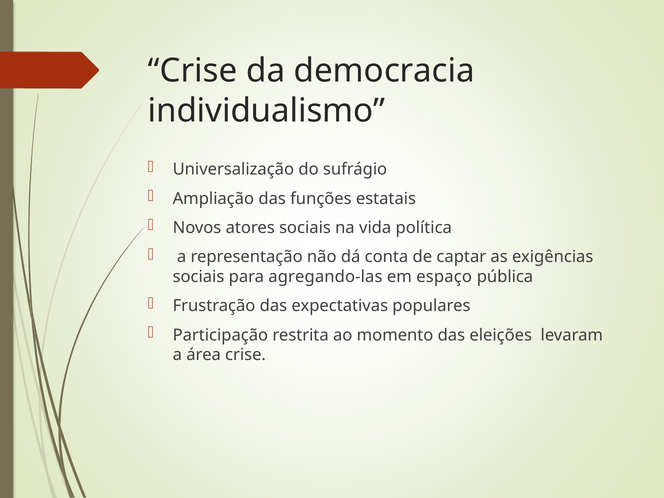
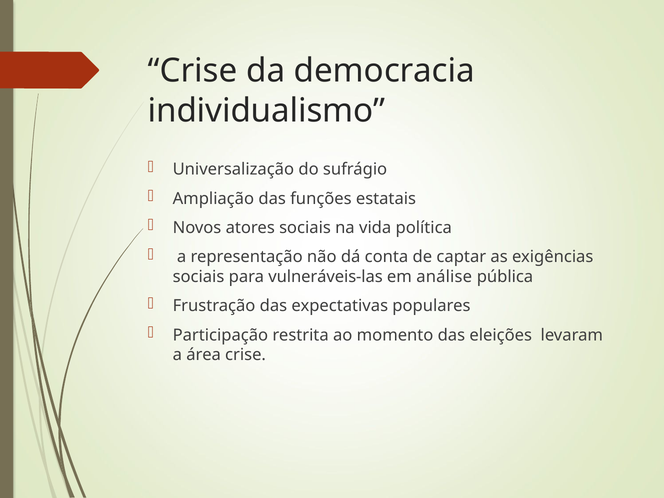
agregando-las: agregando-las -> vulneráveis-las
espaço: espaço -> análise
